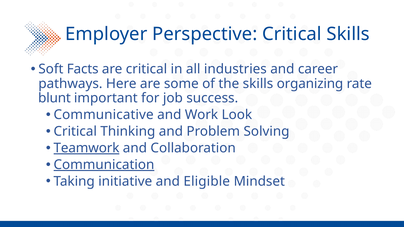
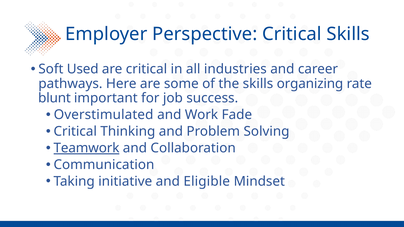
Facts: Facts -> Used
Communicative: Communicative -> Overstimulated
Look: Look -> Fade
Communication underline: present -> none
